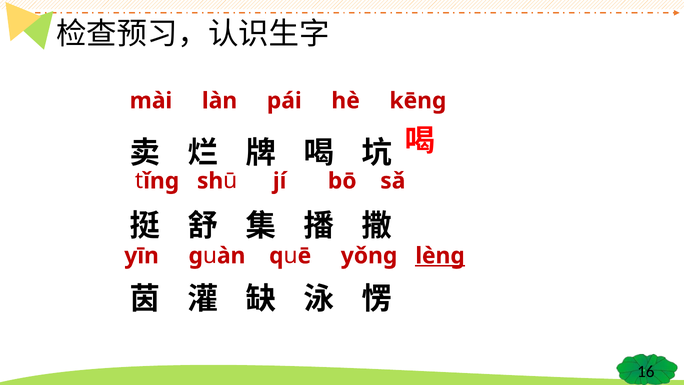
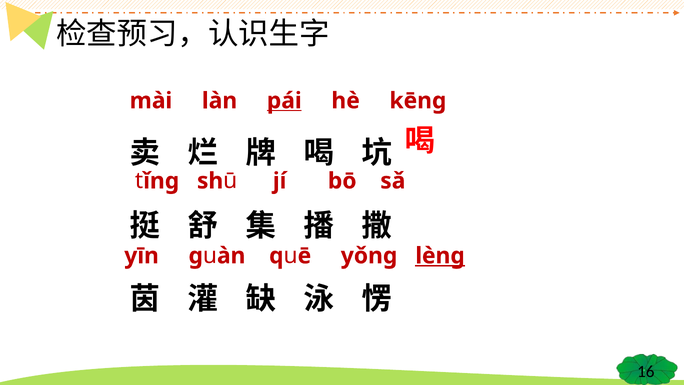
pái underline: none -> present
